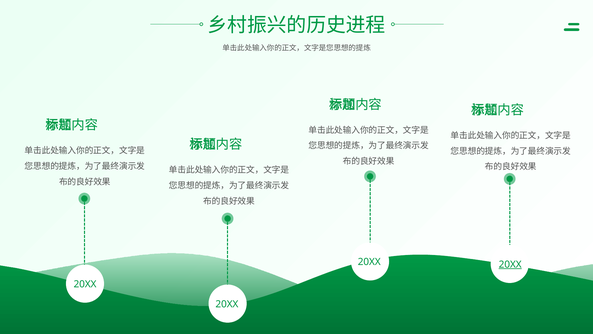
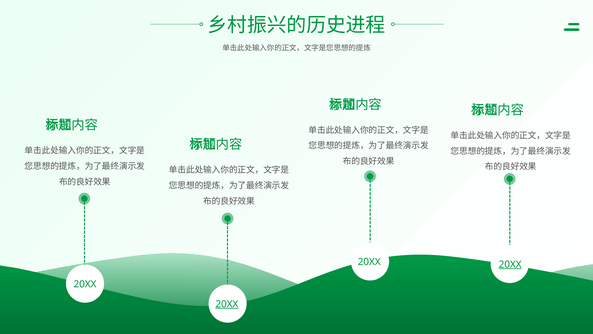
20XX at (227, 304) underline: none -> present
